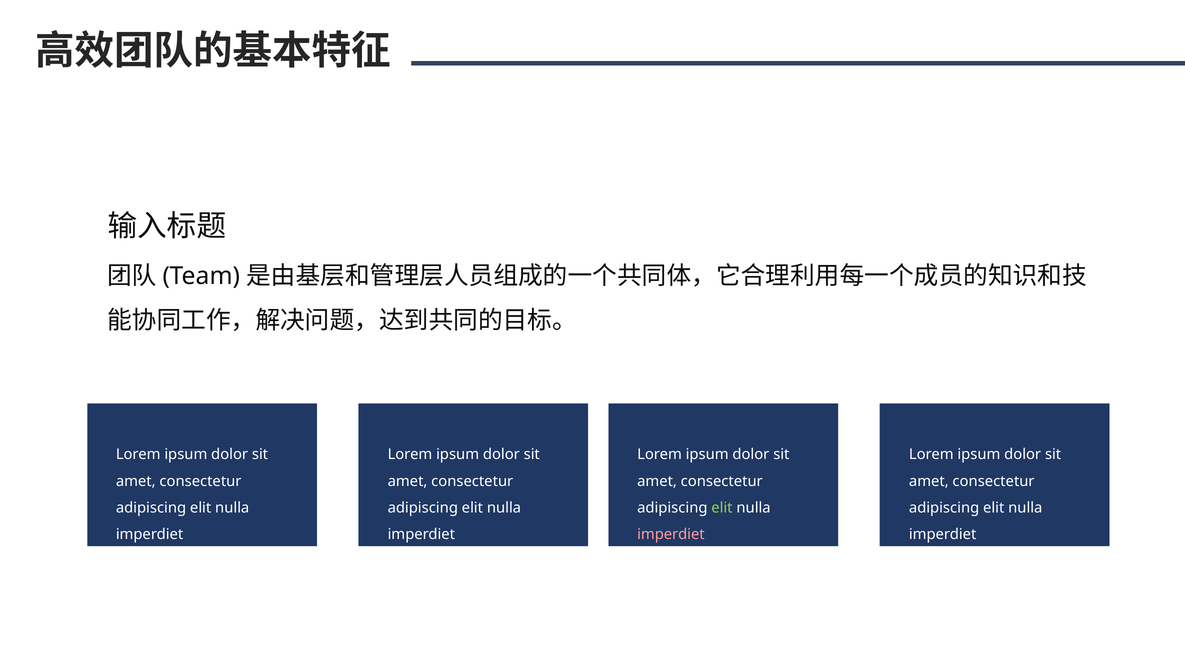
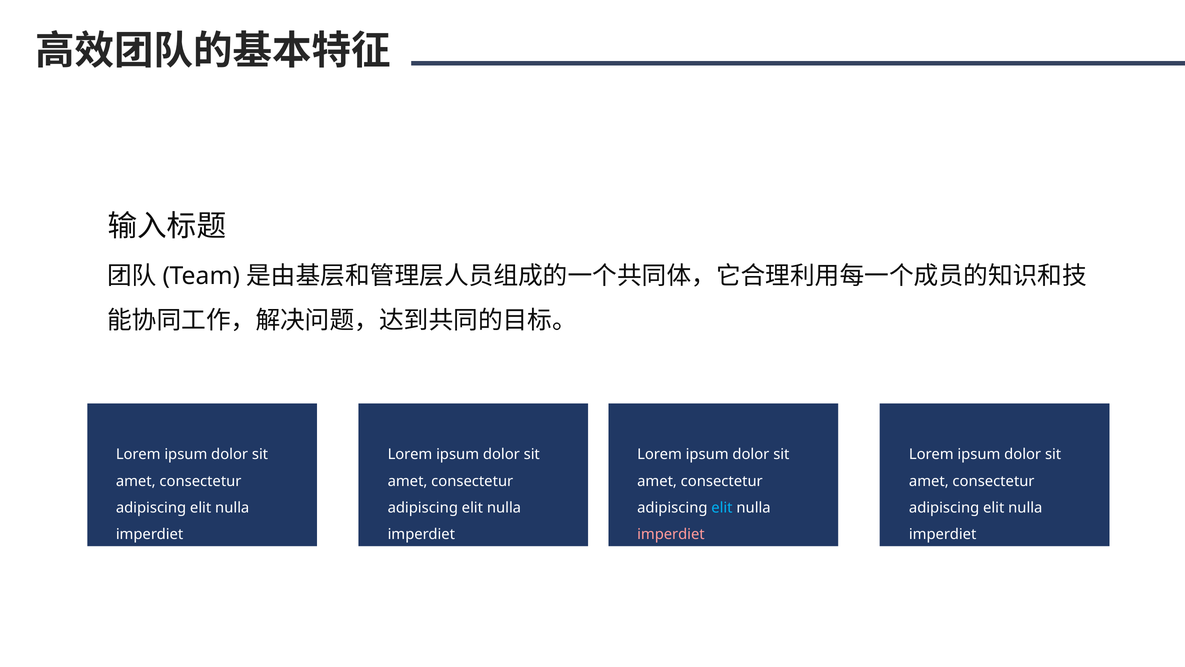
elit at (722, 508) colour: light green -> light blue
